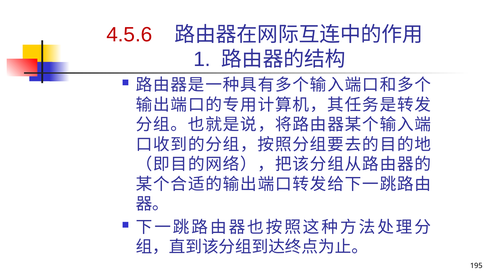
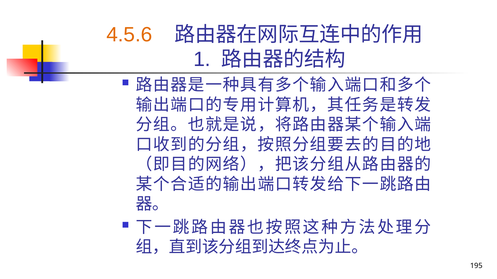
4.5.6 colour: red -> orange
